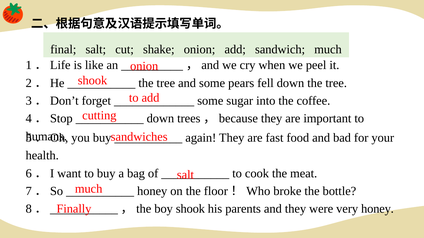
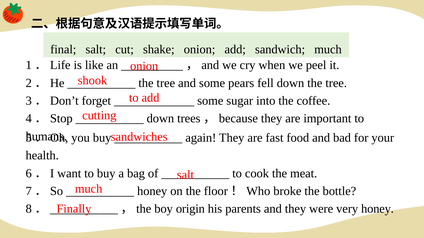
boy shook: shook -> origin
